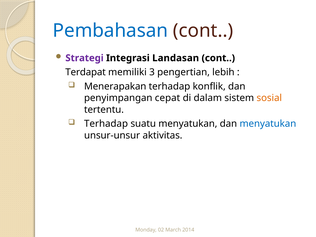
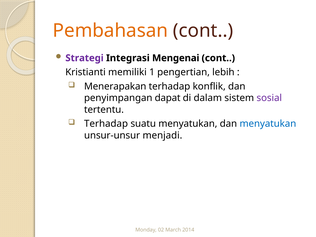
Pembahasan colour: blue -> orange
Landasan: Landasan -> Mengenai
Terdapat: Terdapat -> Kristianti
3: 3 -> 1
cepat: cepat -> dapat
sosial colour: orange -> purple
aktivitas: aktivitas -> menjadi
